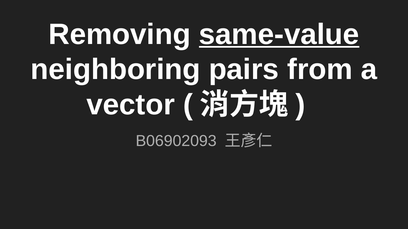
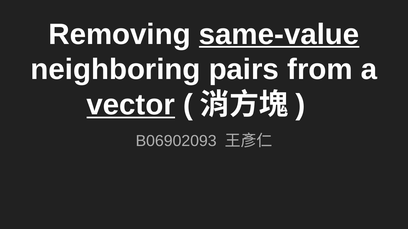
vector underline: none -> present
